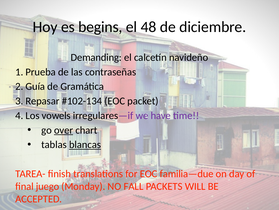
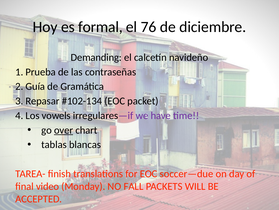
begins: begins -> formal
48: 48 -> 76
blancas underline: present -> none
familia—due: familia—due -> soccer—due
juego: juego -> video
